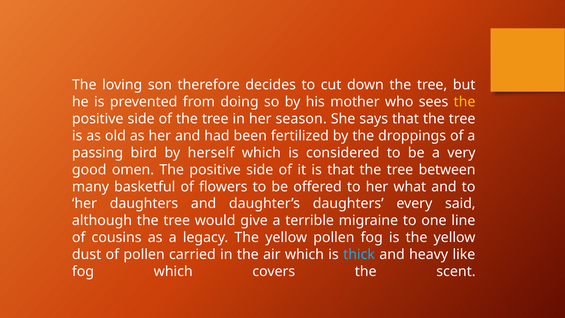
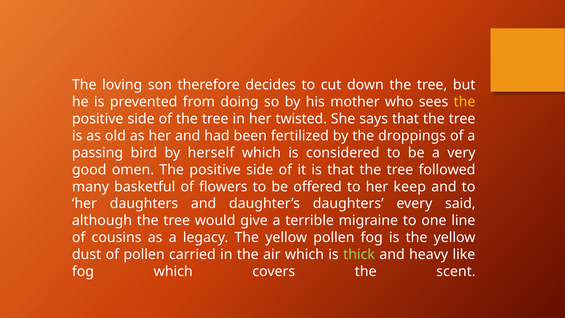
season: season -> twisted
between: between -> followed
what: what -> keep
thick colour: light blue -> light green
